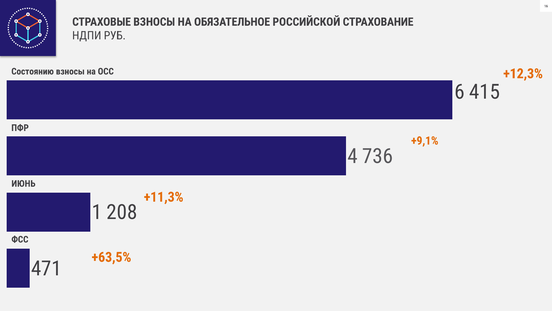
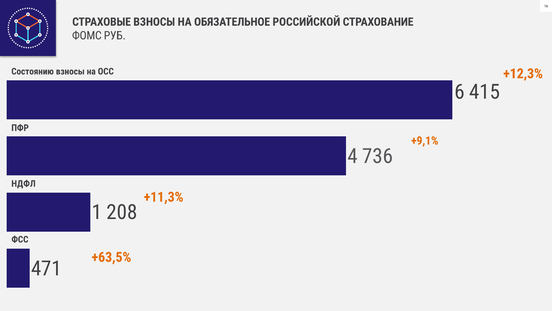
НДПИ: НДПИ -> ФОМС
ИЮНЬ: ИЮНЬ -> НДФЛ
